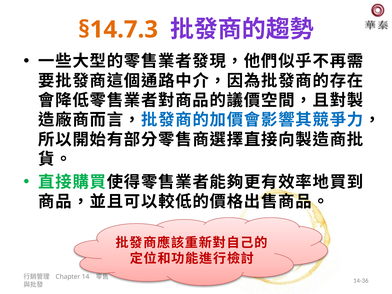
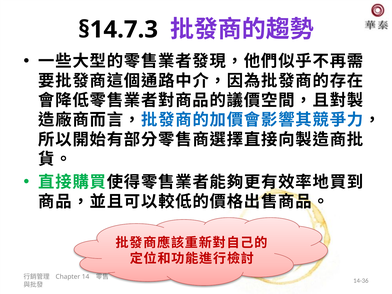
§14.7.3 colour: orange -> black
